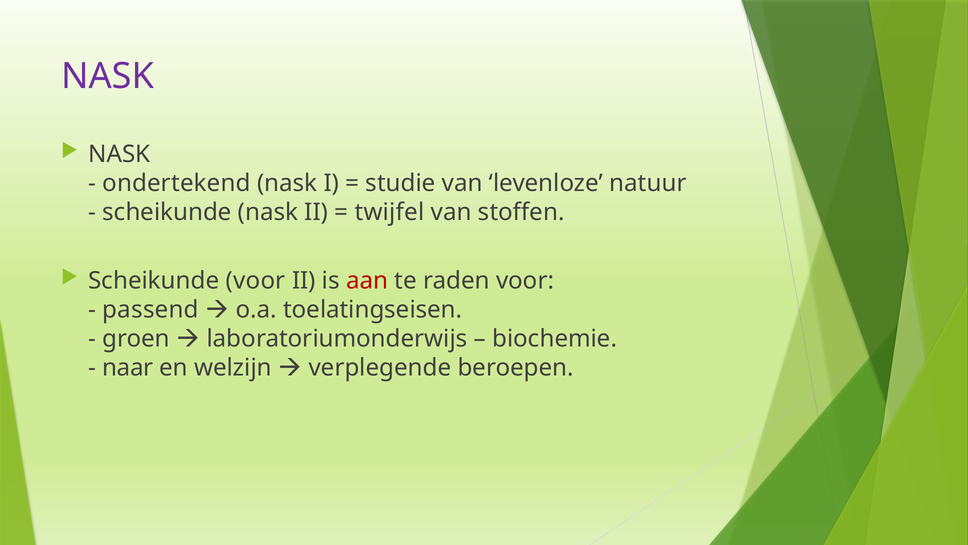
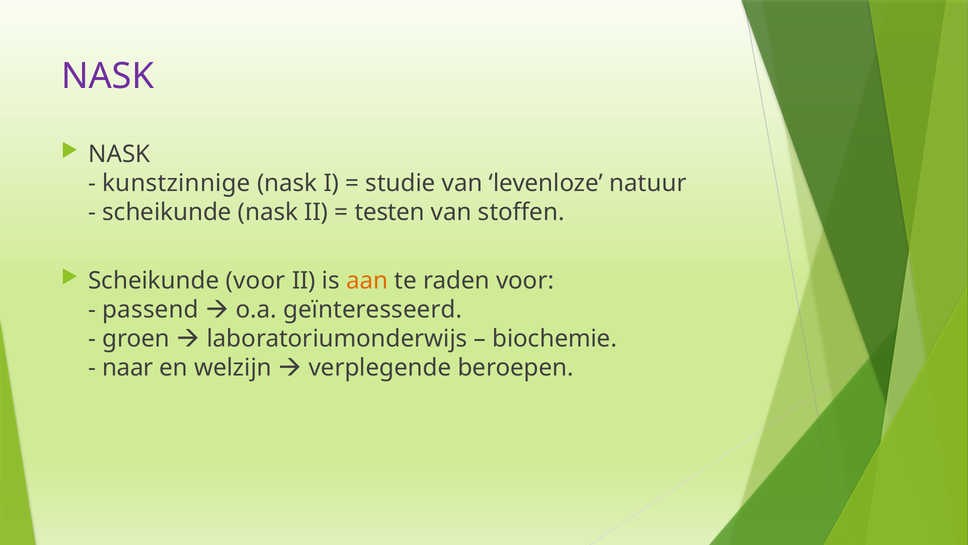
ondertekend: ondertekend -> kunstzinnige
twijfel: twijfel -> testen
aan colour: red -> orange
toelatingseisen: toelatingseisen -> geïnteresseerd
